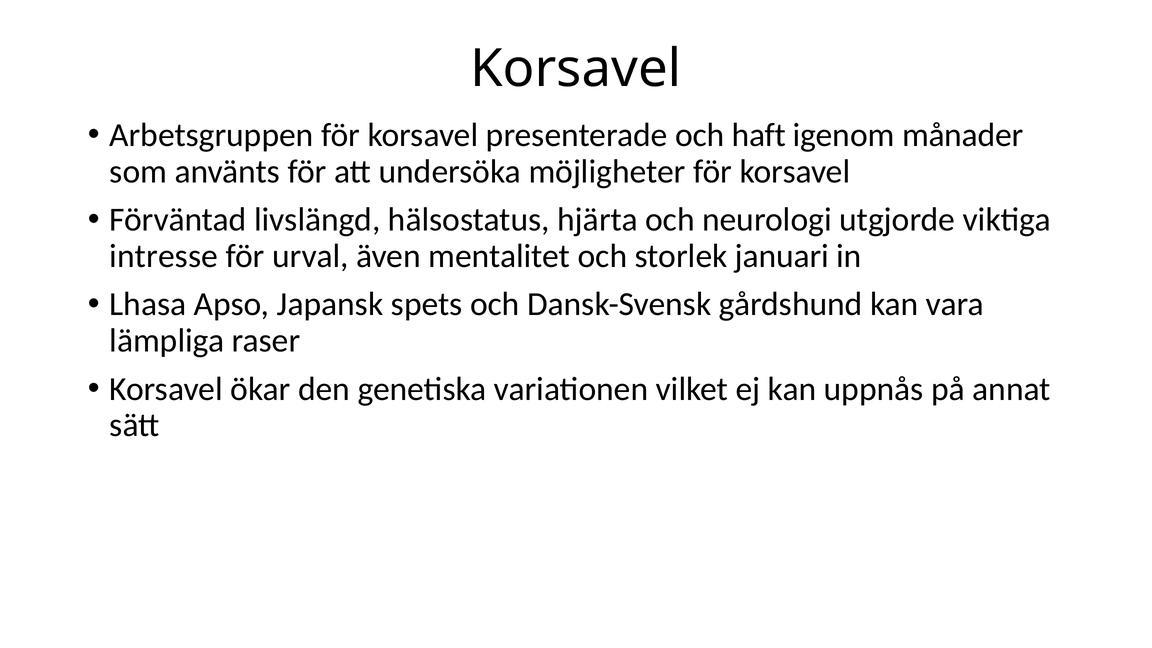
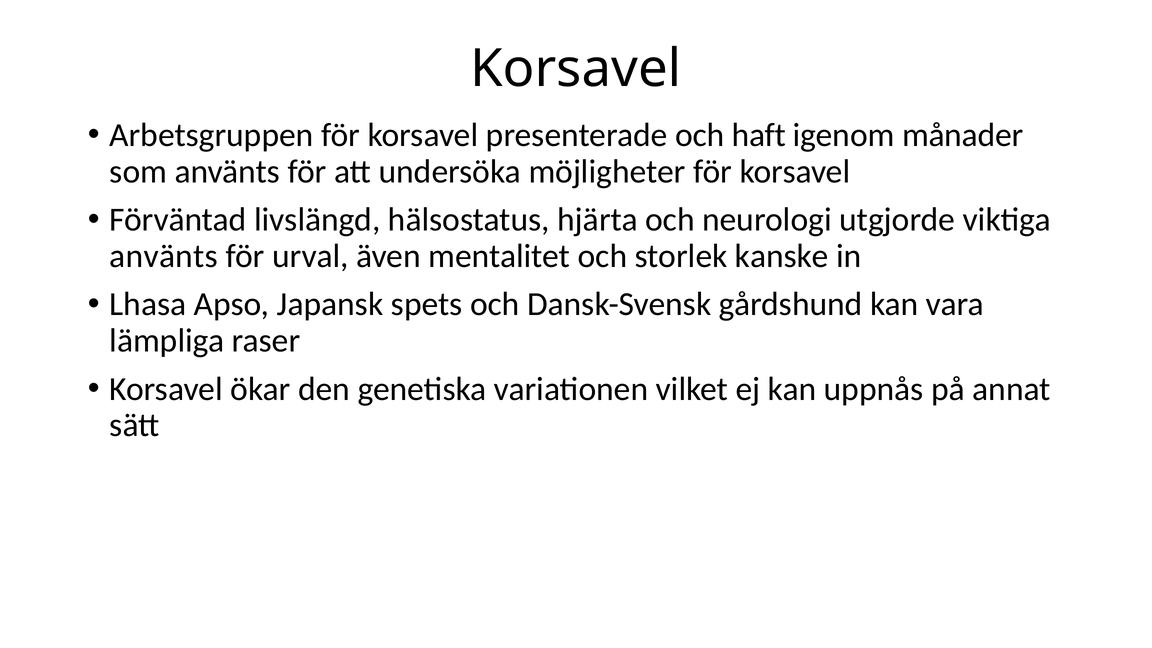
intresse at (164, 256): intresse -> använts
januari: januari -> kanske
